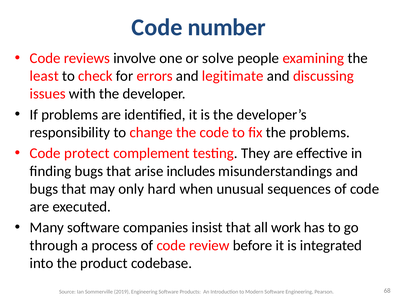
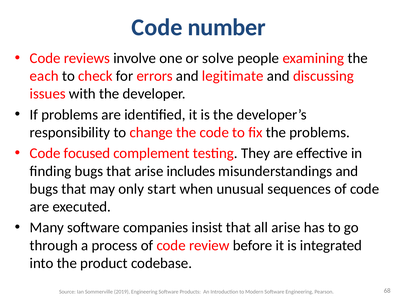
least: least -> each
protect: protect -> focused
hard: hard -> start
all work: work -> arise
